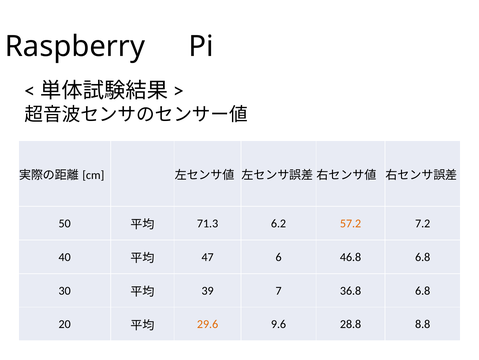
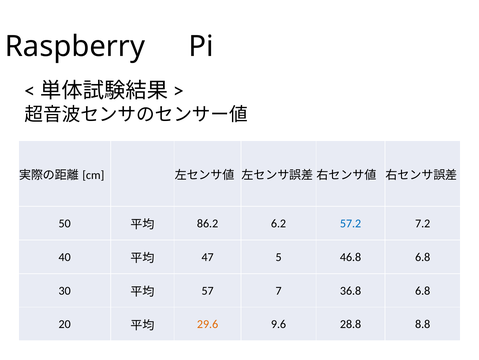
71.3: 71.3 -> 86.2
57.2 colour: orange -> blue
6: 6 -> 5
39: 39 -> 57
